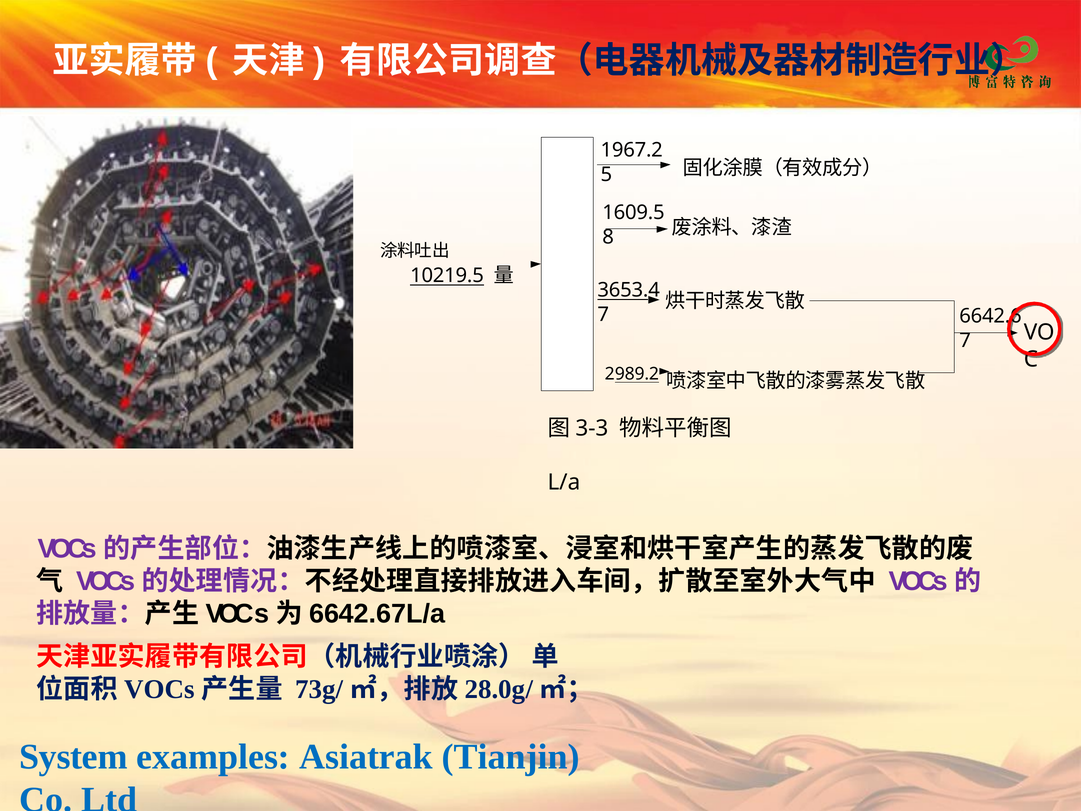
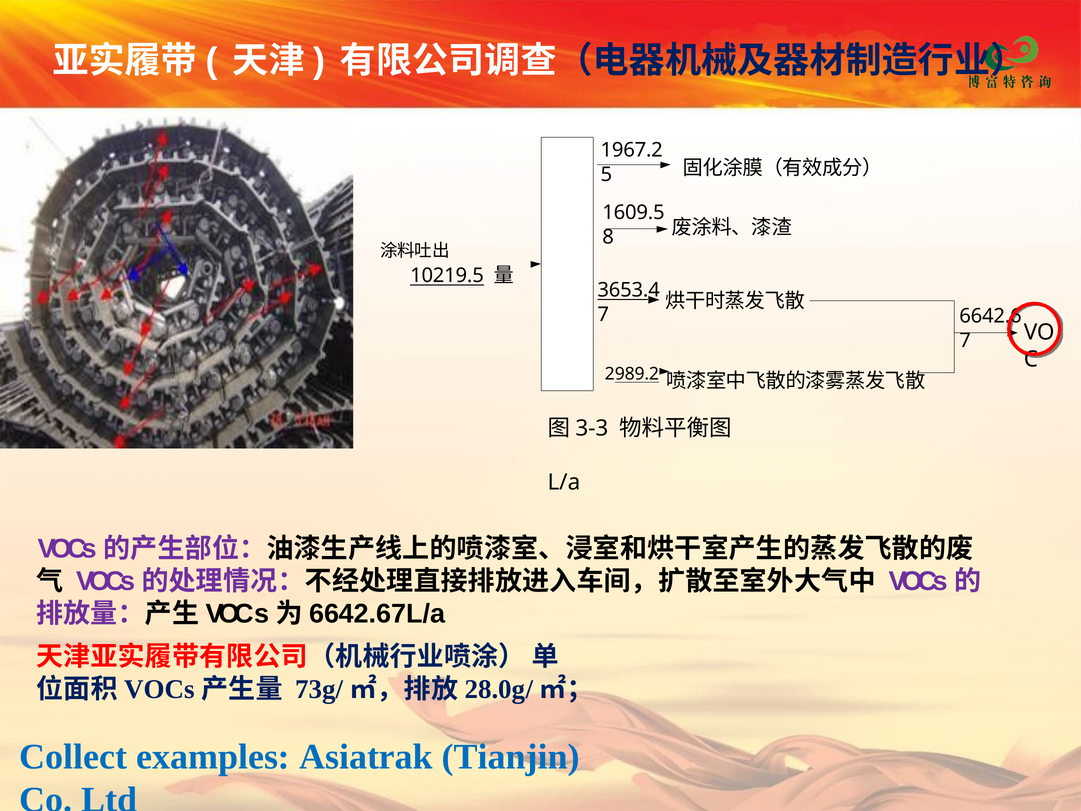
System: System -> Collect
